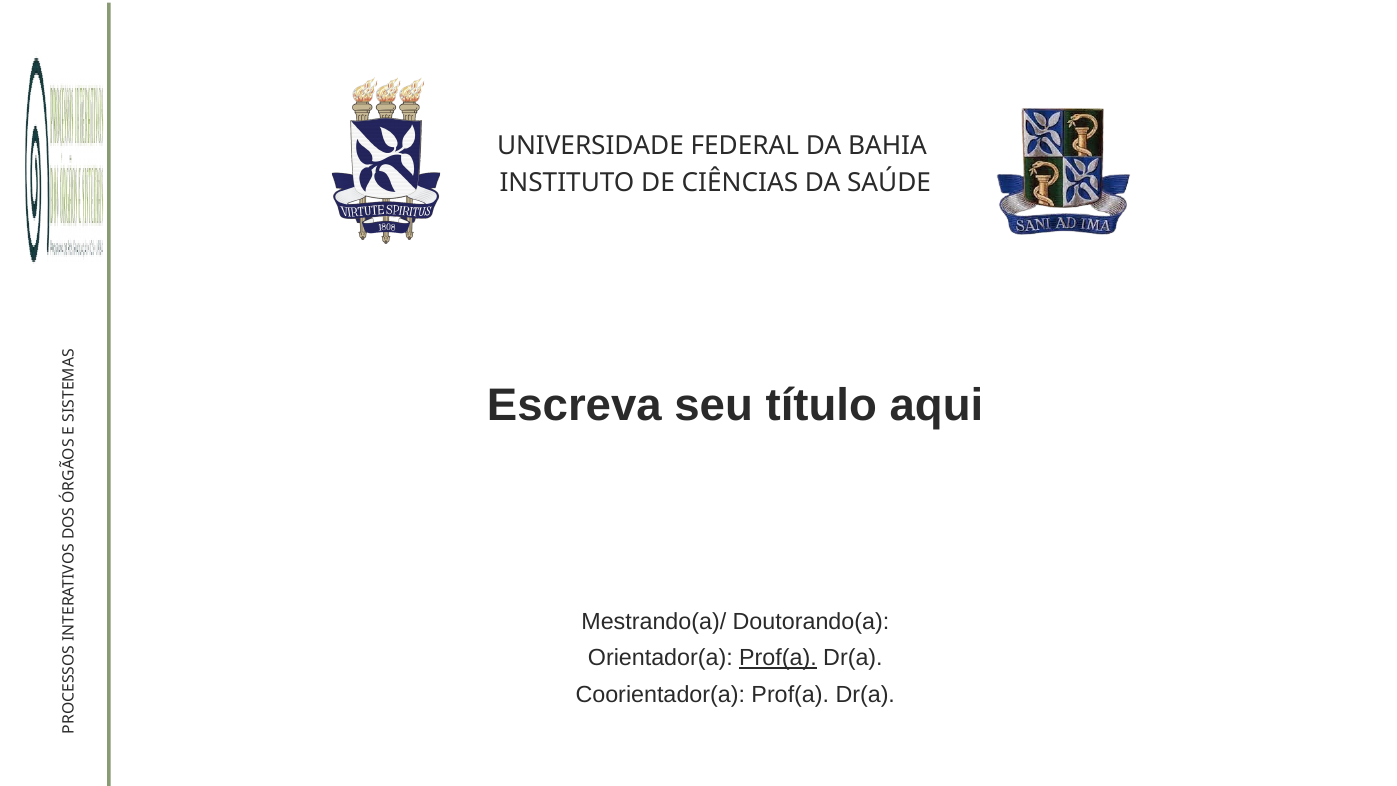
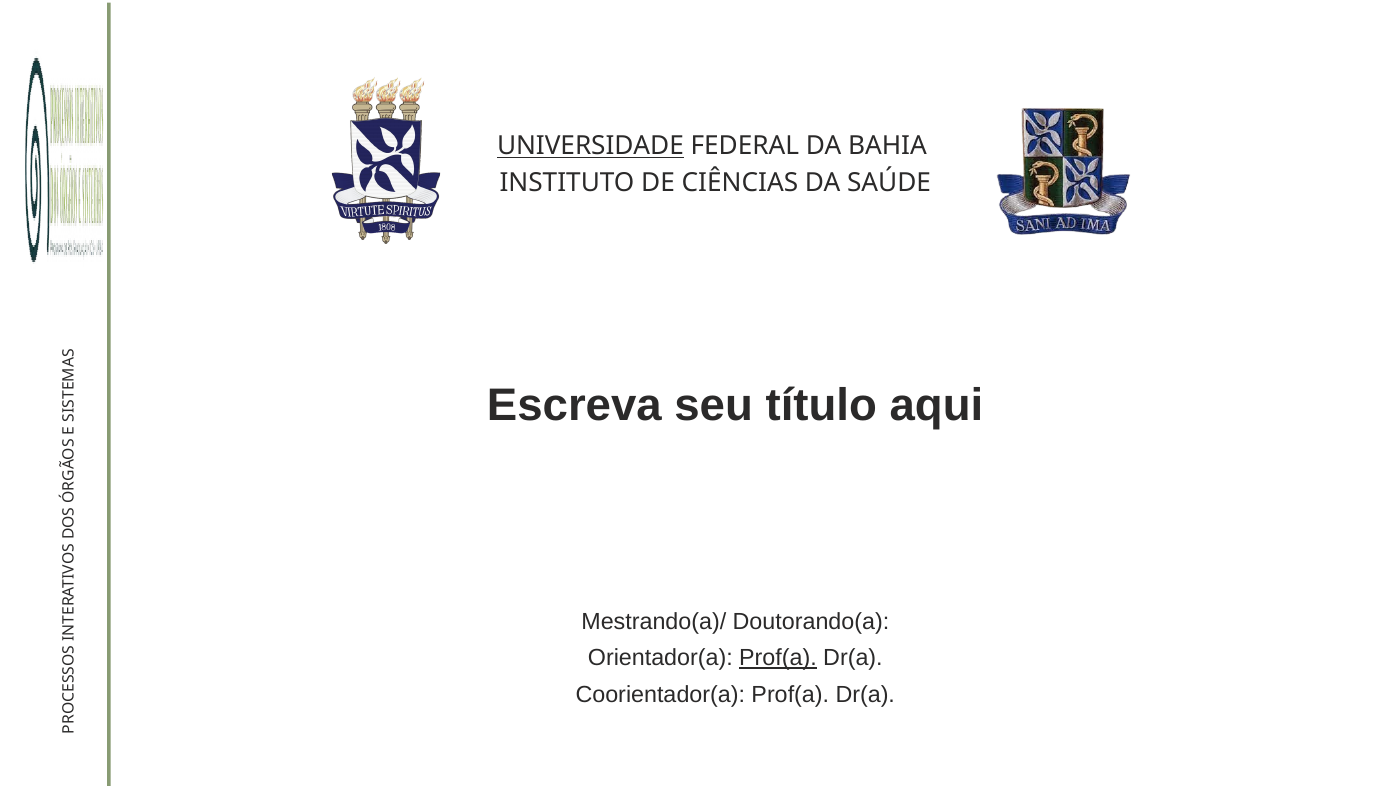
UNIVERSIDADE underline: none -> present
